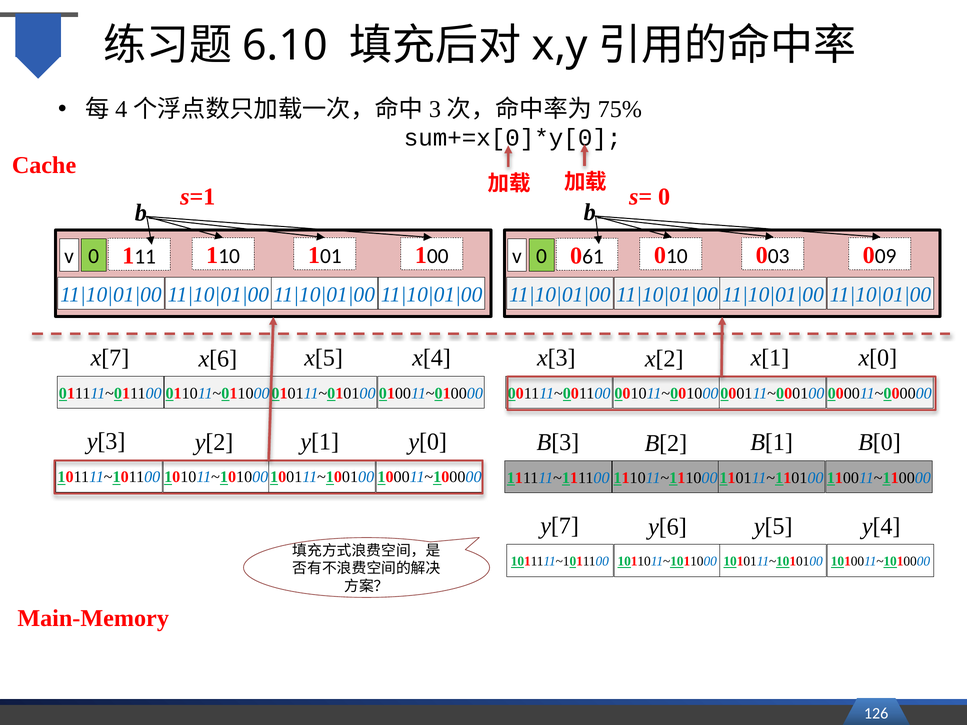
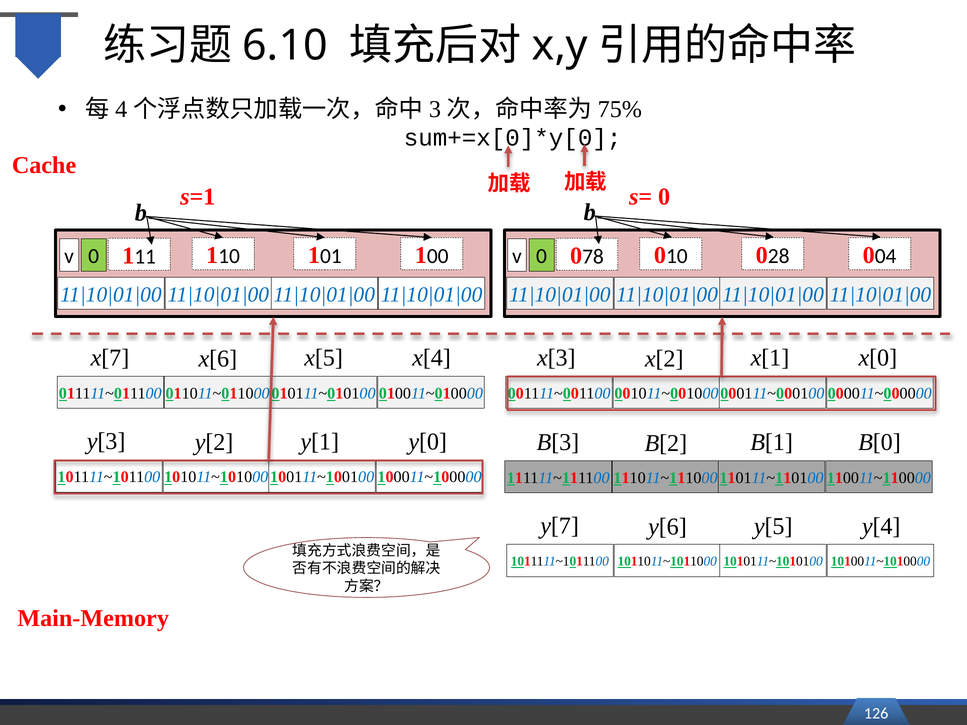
03: 03 -> 28
61: 61 -> 78
09: 09 -> 04
